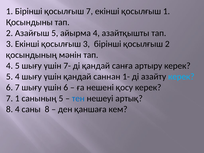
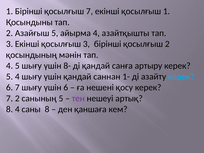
7-: 7- -> 8-
7 1: 1 -> 2
тен colour: blue -> purple
